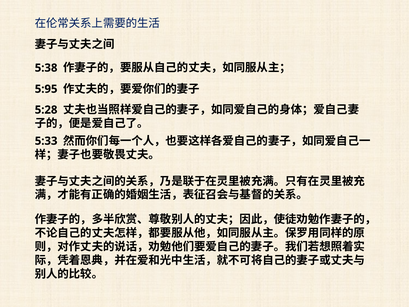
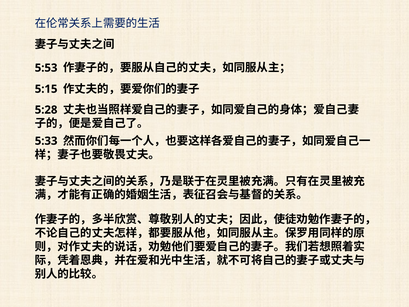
5:38: 5:38 -> 5:53
5:95: 5:95 -> 5:15
